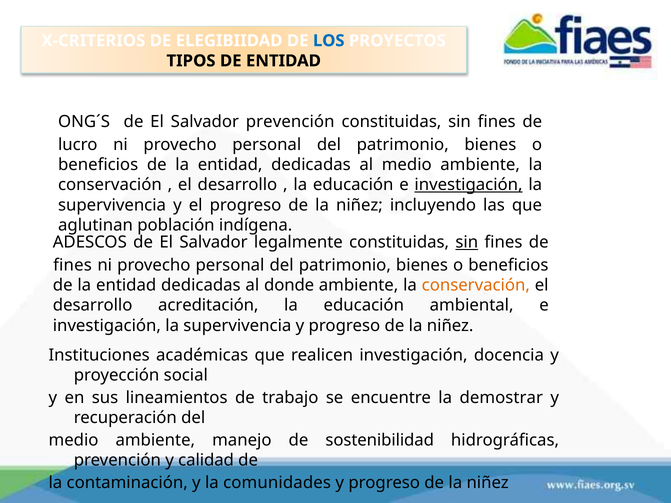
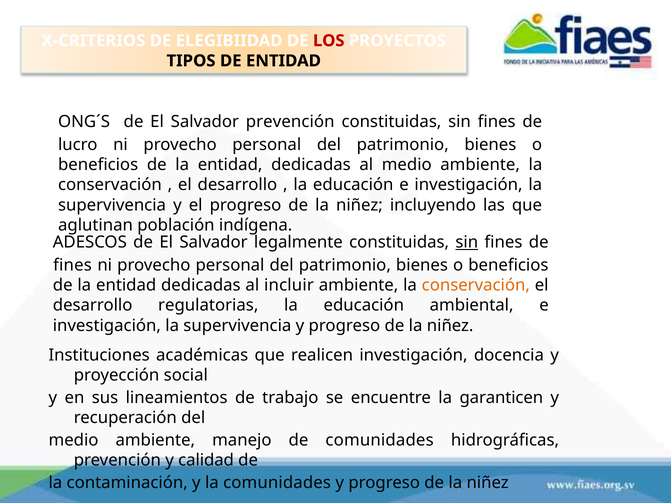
LOS colour: blue -> red
investigación at (469, 185) underline: present -> none
donde: donde -> incluir
acreditación: acreditación -> regulatorias
demostrar: demostrar -> garanticen
de sostenibilidad: sostenibilidad -> comunidades
